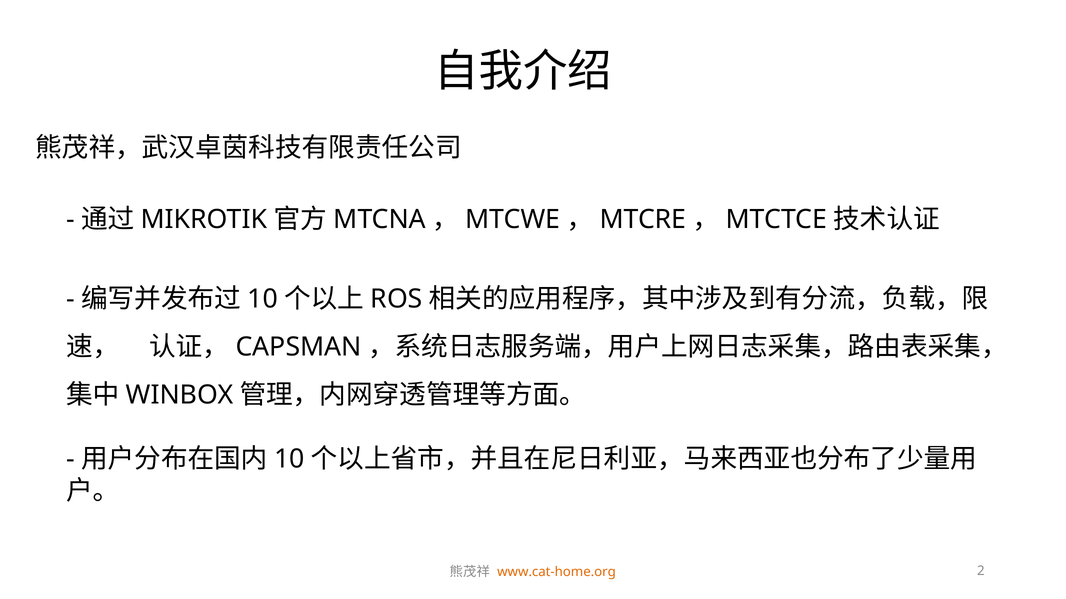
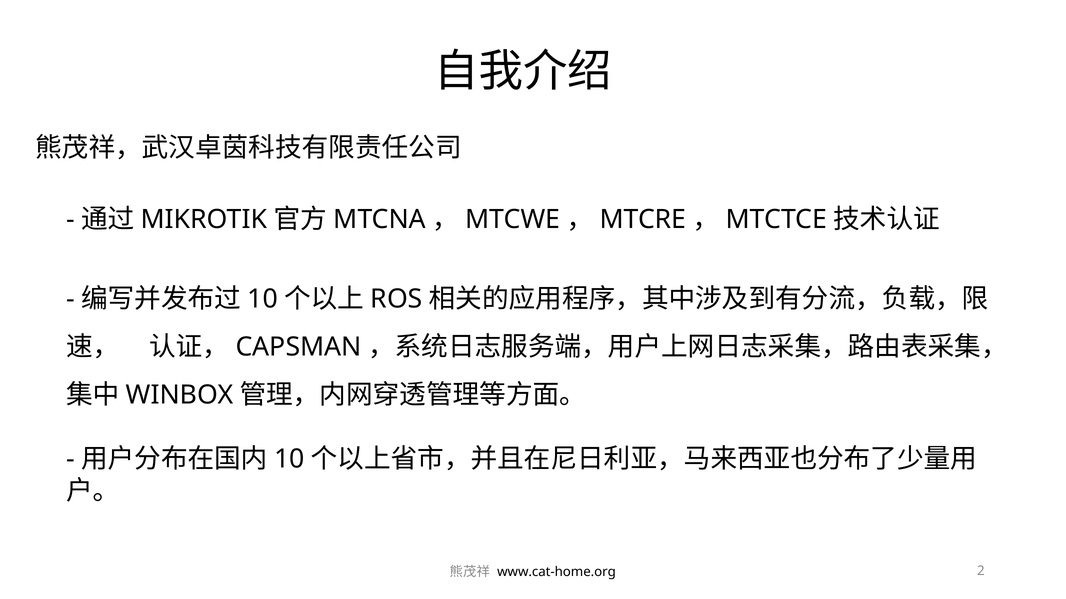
www.cat-home.org colour: orange -> black
